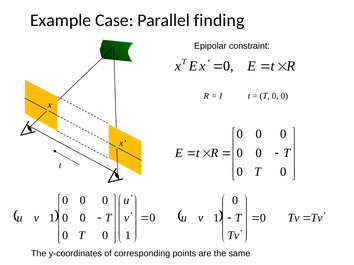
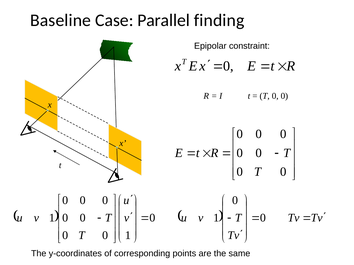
Example: Example -> Baseline
